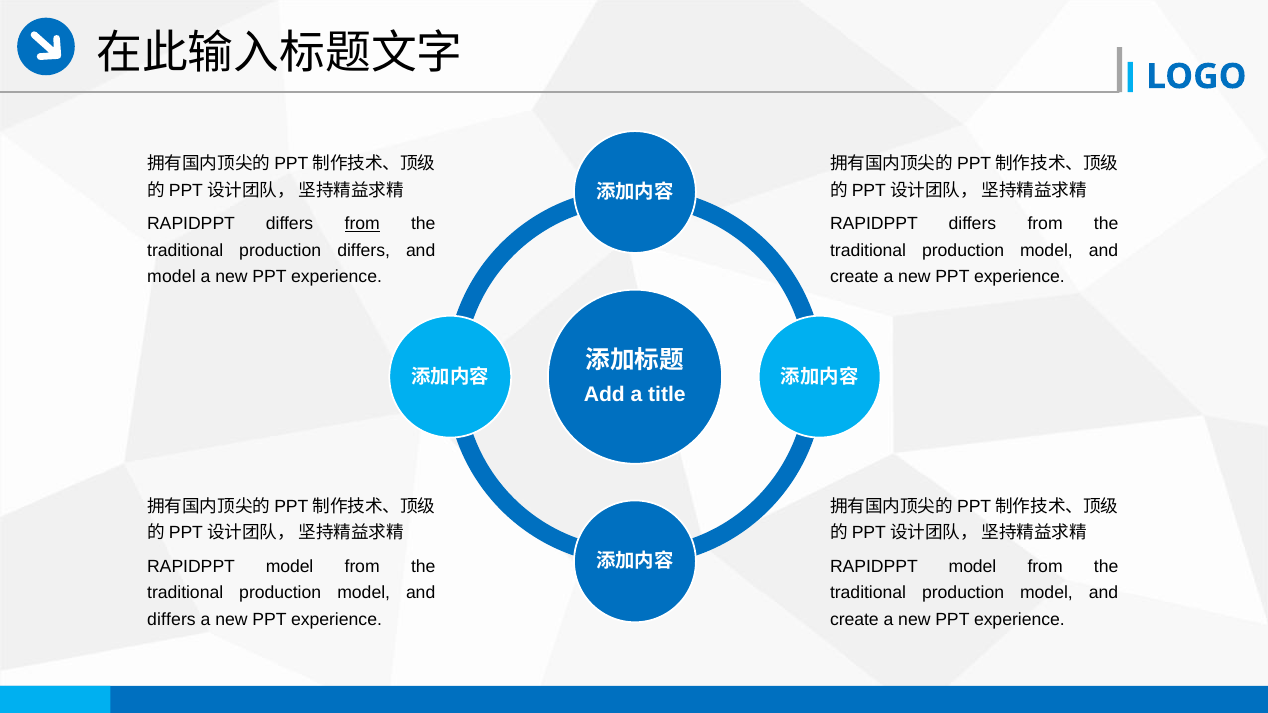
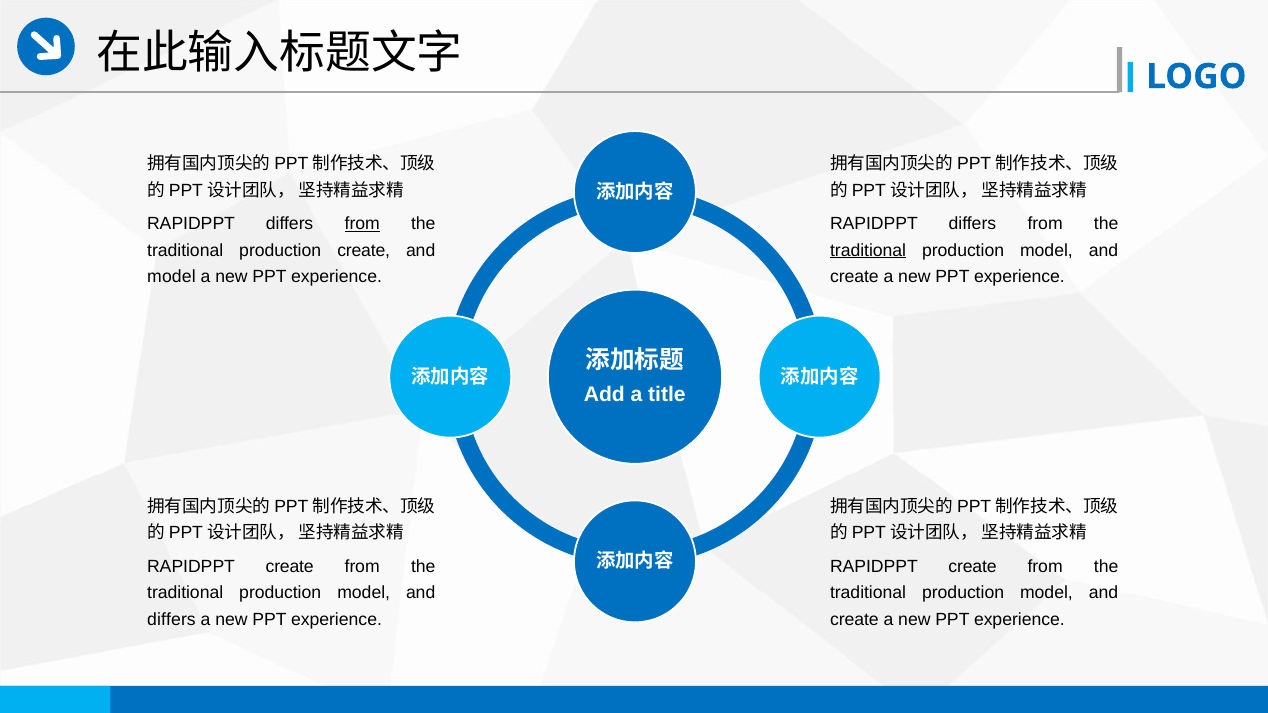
production differs: differs -> create
traditional at (868, 250) underline: none -> present
model at (290, 567): model -> create
model at (972, 567): model -> create
